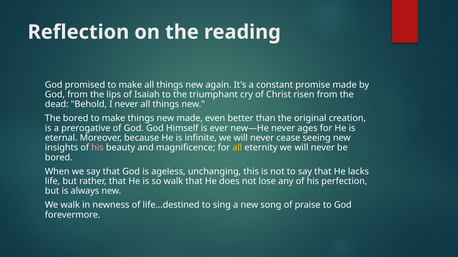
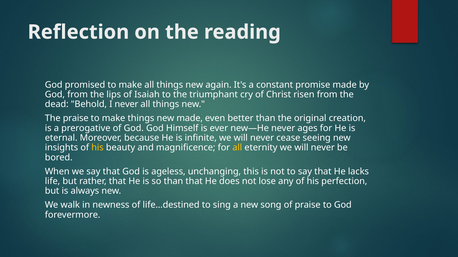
The bored: bored -> praise
his at (98, 148) colour: pink -> yellow
so walk: walk -> than
